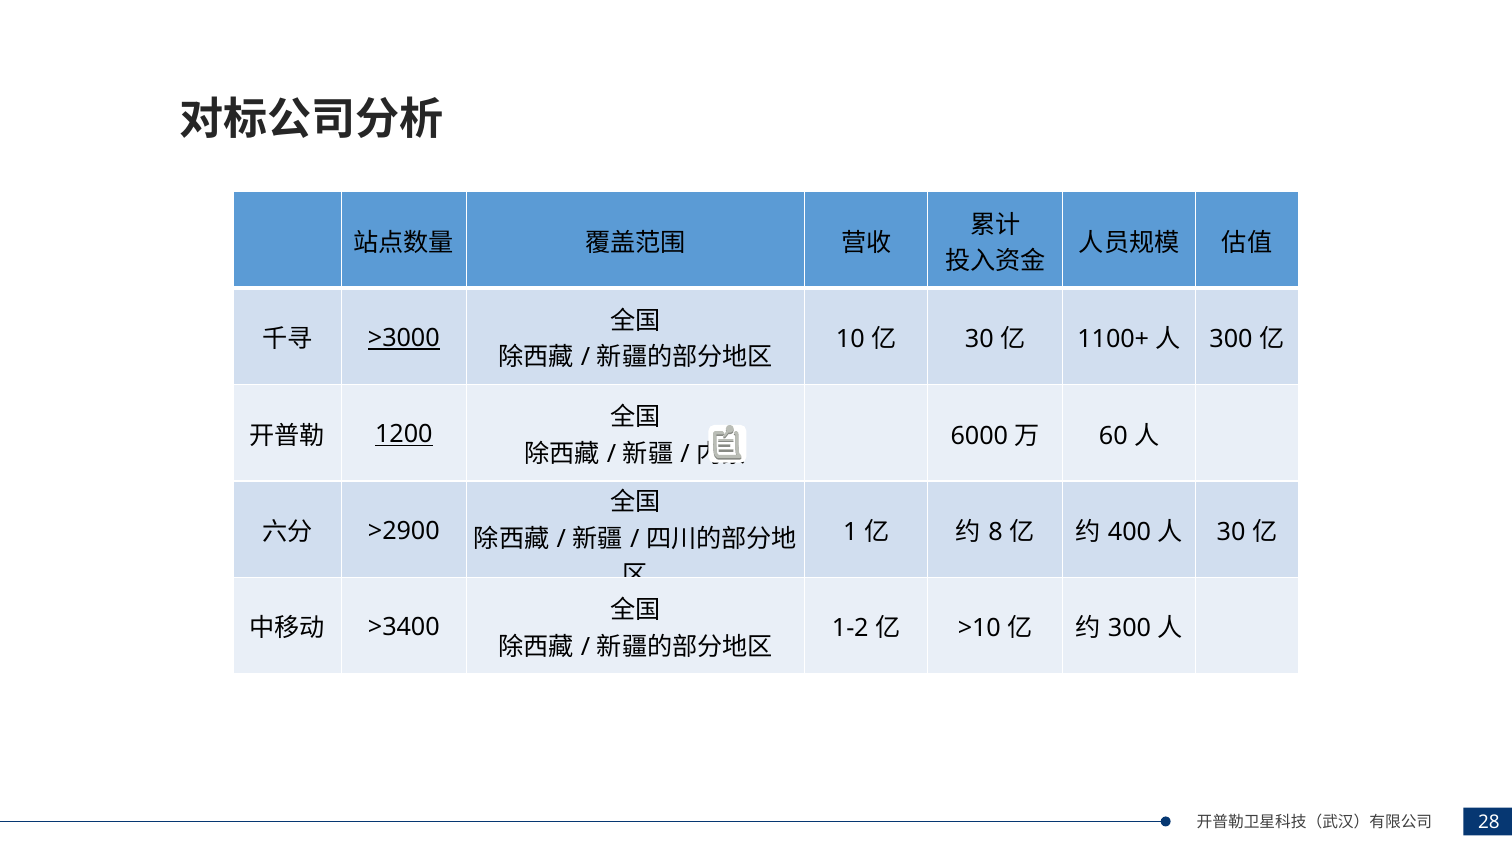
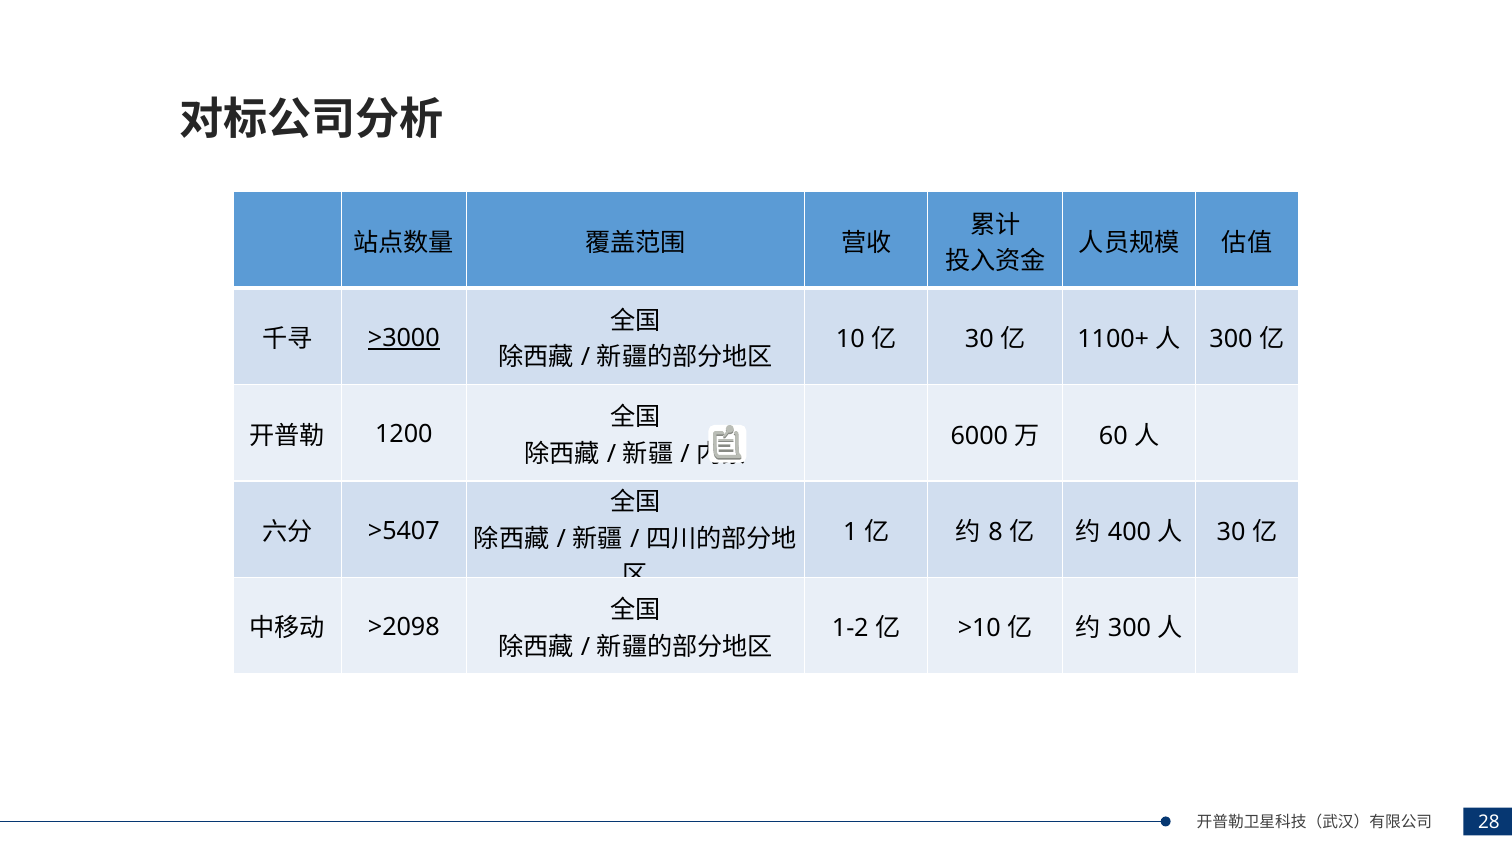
1200 underline: present -> none
>2900: >2900 -> >5407
>3400: >3400 -> >2098
